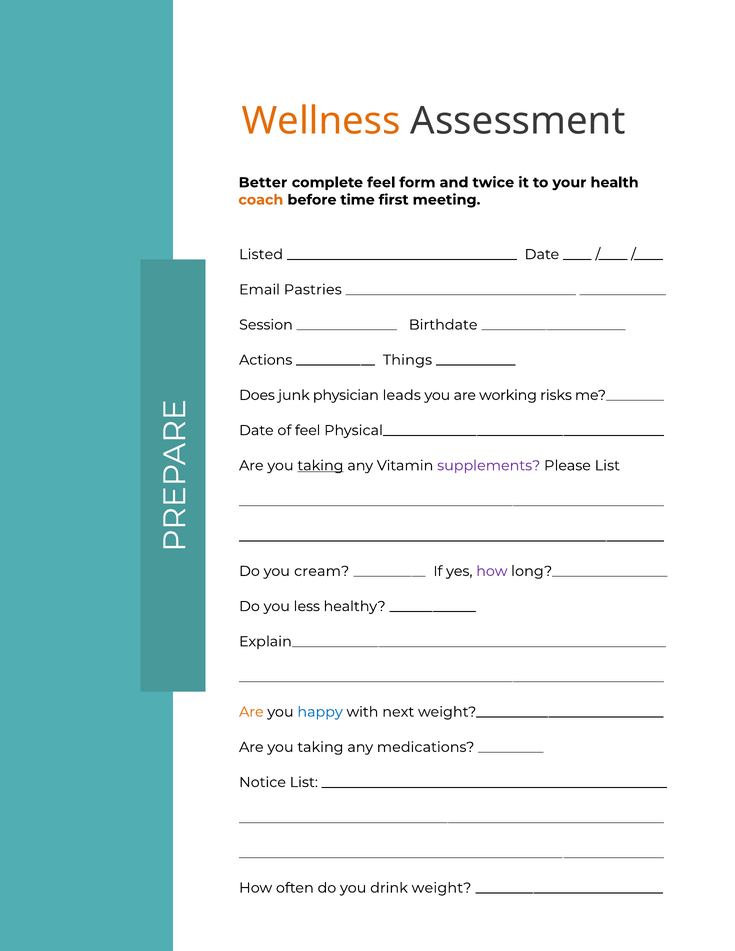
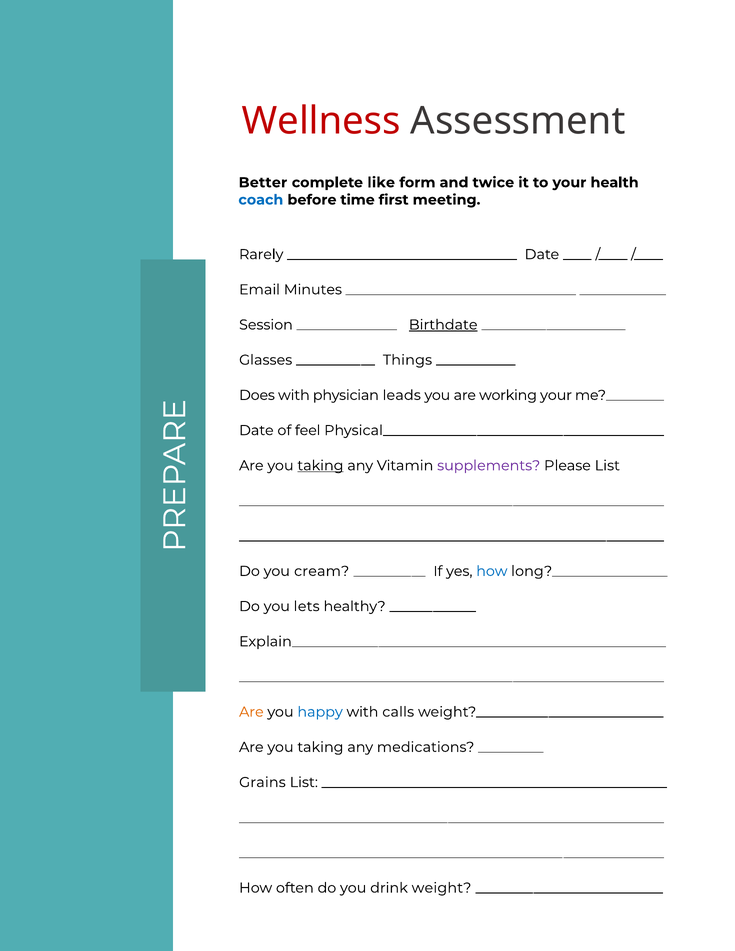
Wellness colour: orange -> red
complete feel: feel -> like
coach colour: orange -> blue
Listed: Listed -> Rarely
Pastries: Pastries -> Minutes
Birthdate underline: none -> present
Actions: Actions -> Glasses
Does junk: junk -> with
working risks: risks -> your
how at (492, 571) colour: purple -> blue
less: less -> lets
next: next -> calls
Notice: Notice -> Grains
